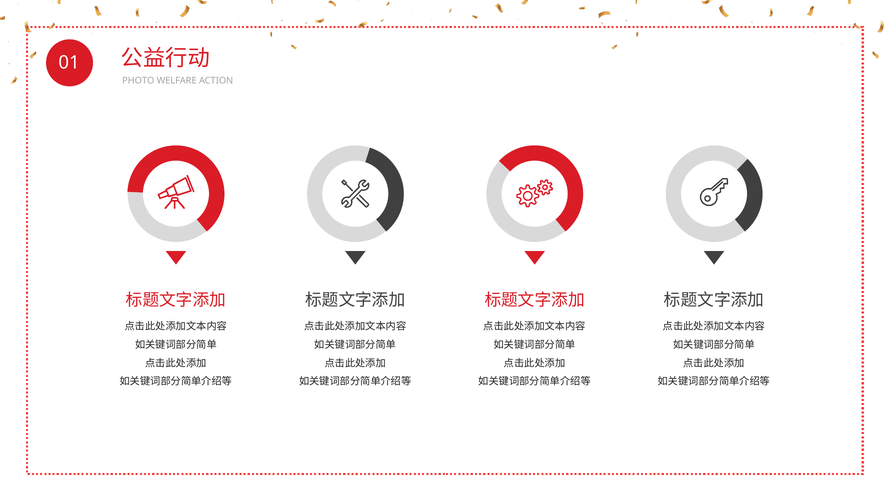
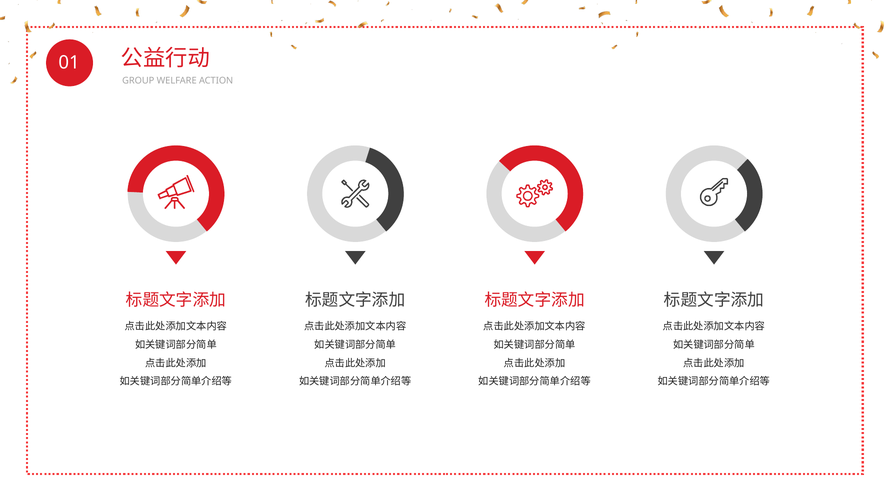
PHOTO: PHOTO -> GROUP
